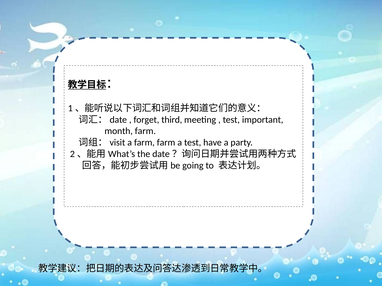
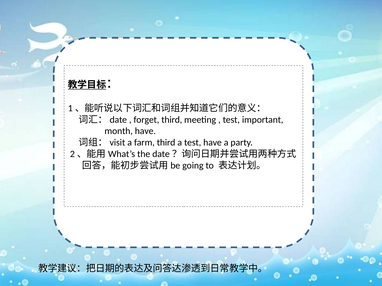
month farm: farm -> have
farm farm: farm -> third
